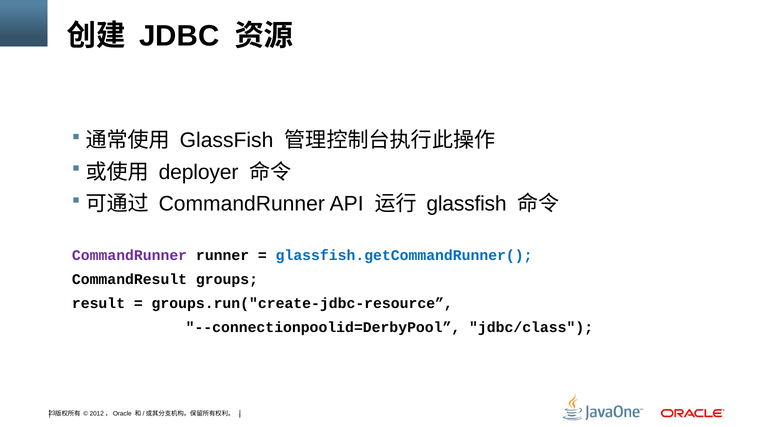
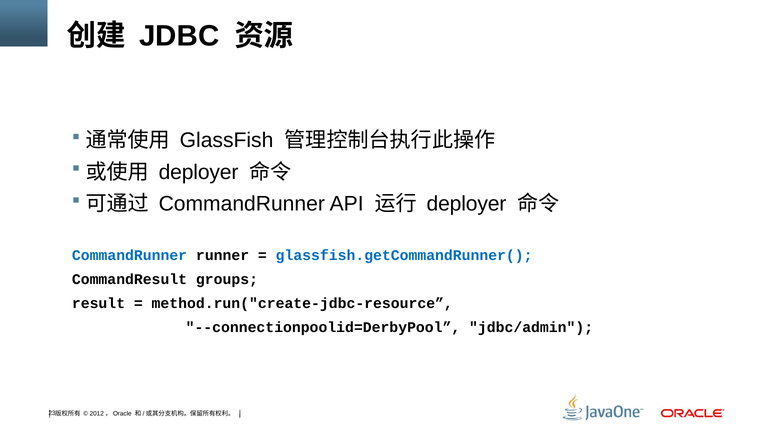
glassfish at (467, 203): glassfish -> deployer
CommandRunner at (130, 255) colour: purple -> blue
groups.run("create-jdbc-resource: groups.run("create-jdbc-resource -> method.run("create-jdbc-resource
jdbc/class: jdbc/class -> jdbc/admin
